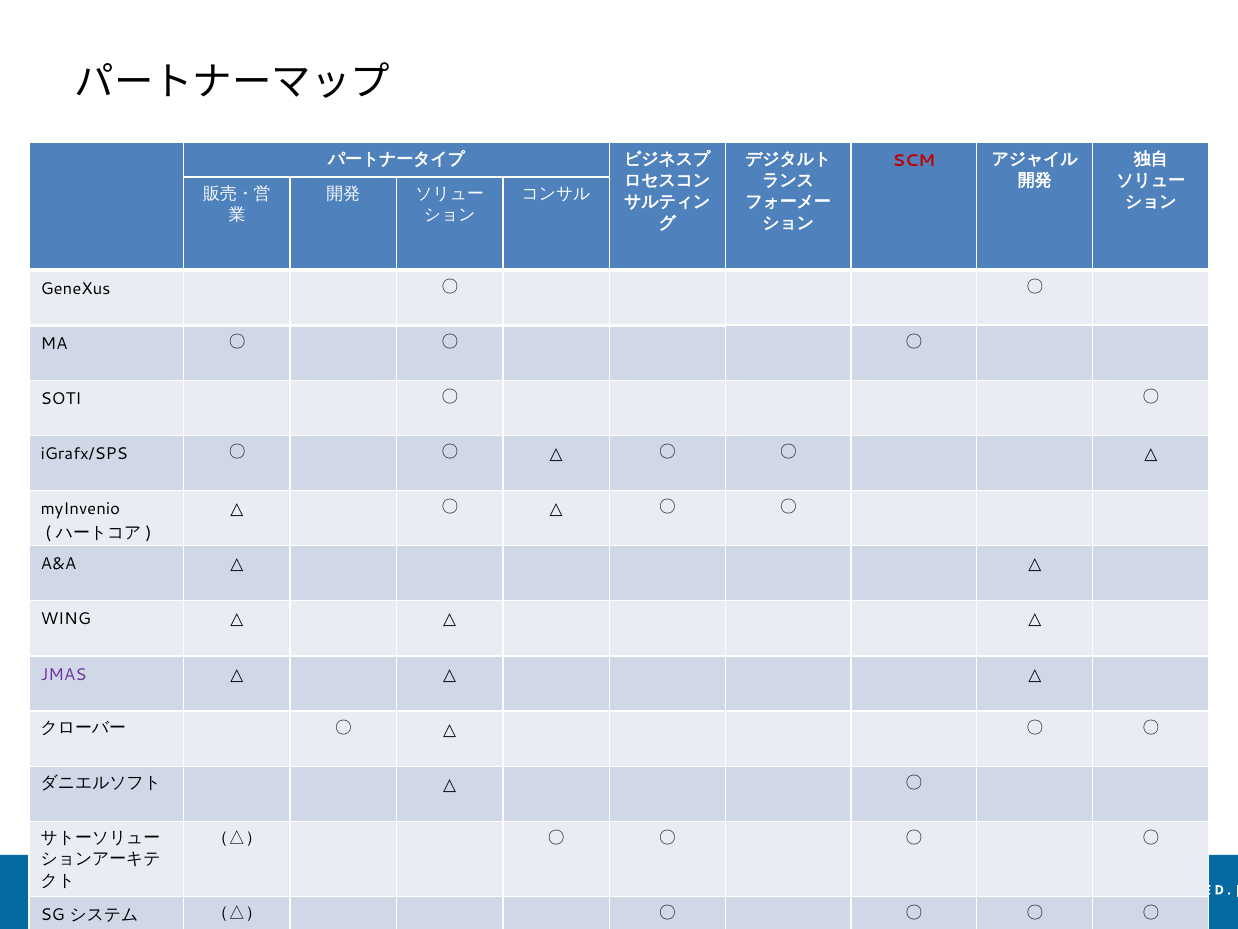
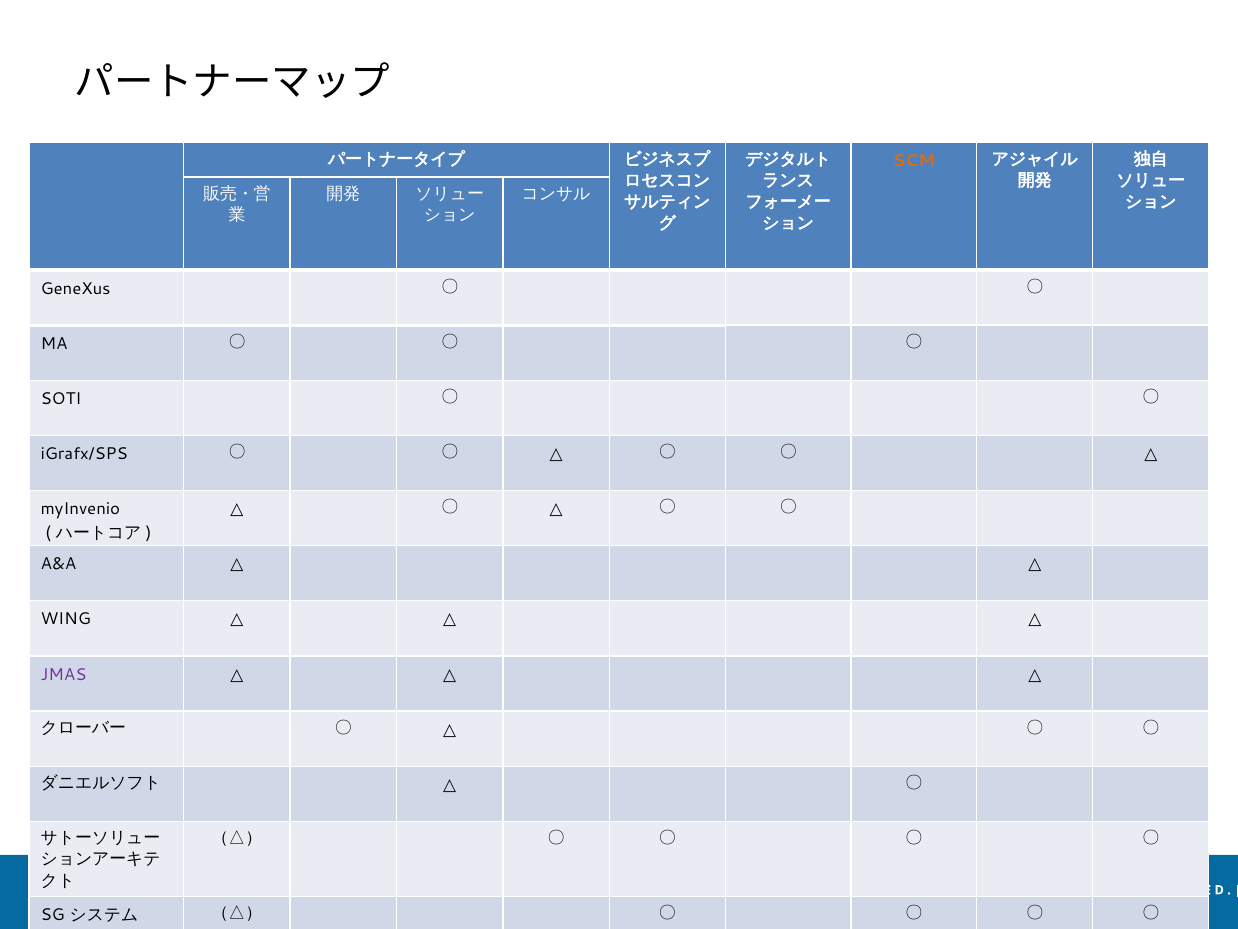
SCM colour: red -> orange
